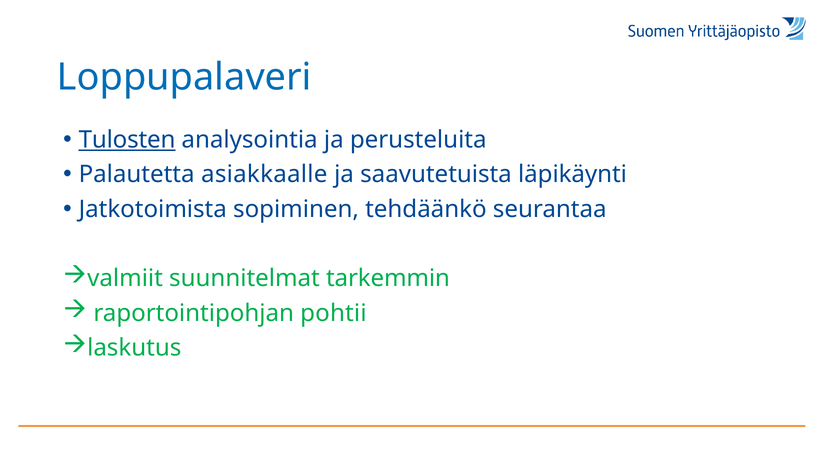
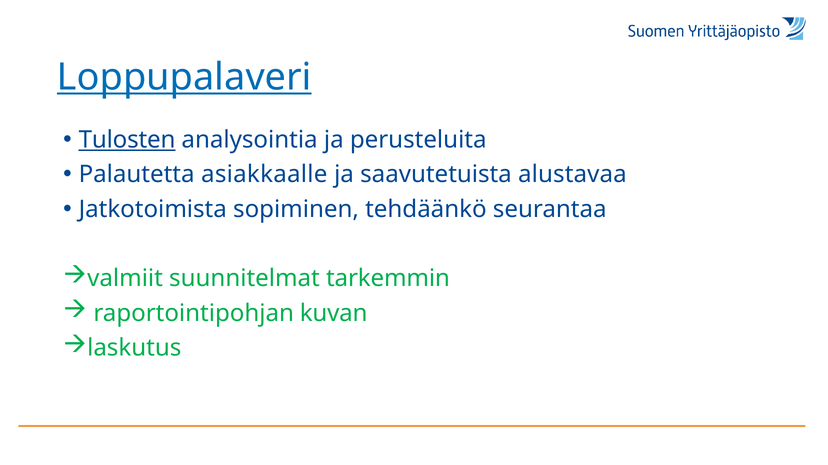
Loppupalaveri underline: none -> present
läpikäynti: läpikäynti -> alustavaa
pohtii: pohtii -> kuvan
